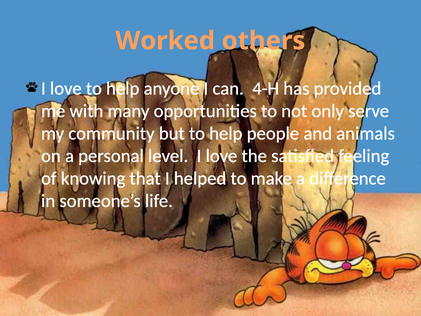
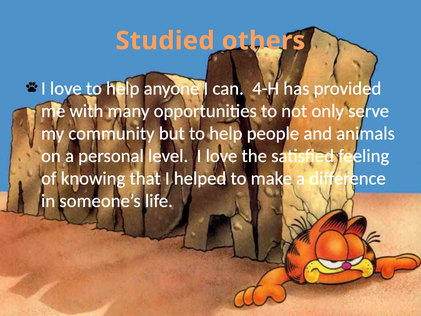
Worked: Worked -> Studied
